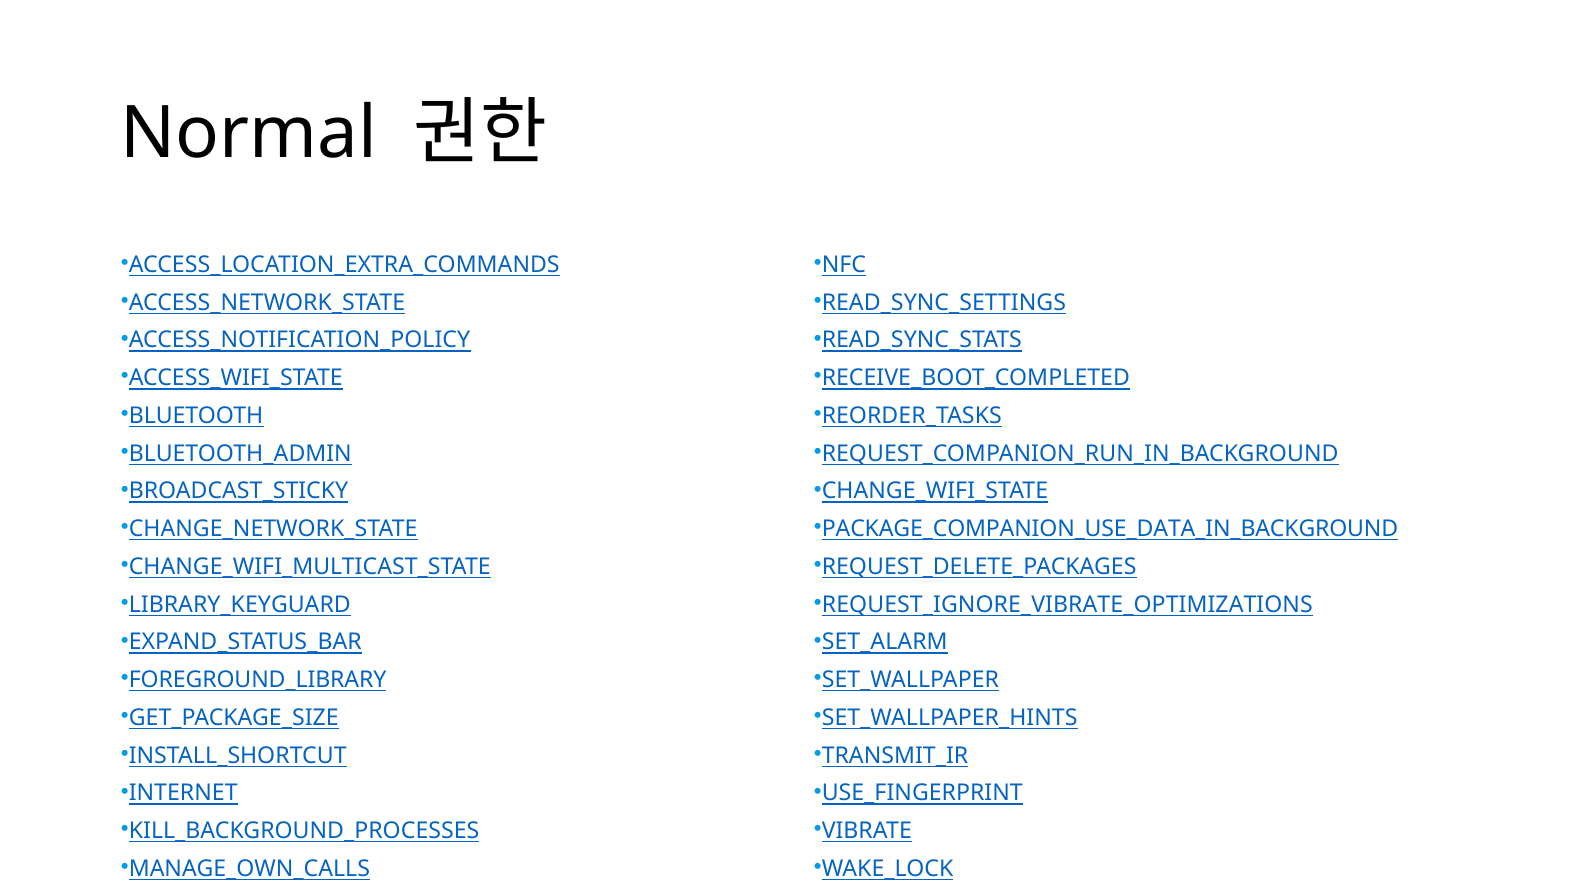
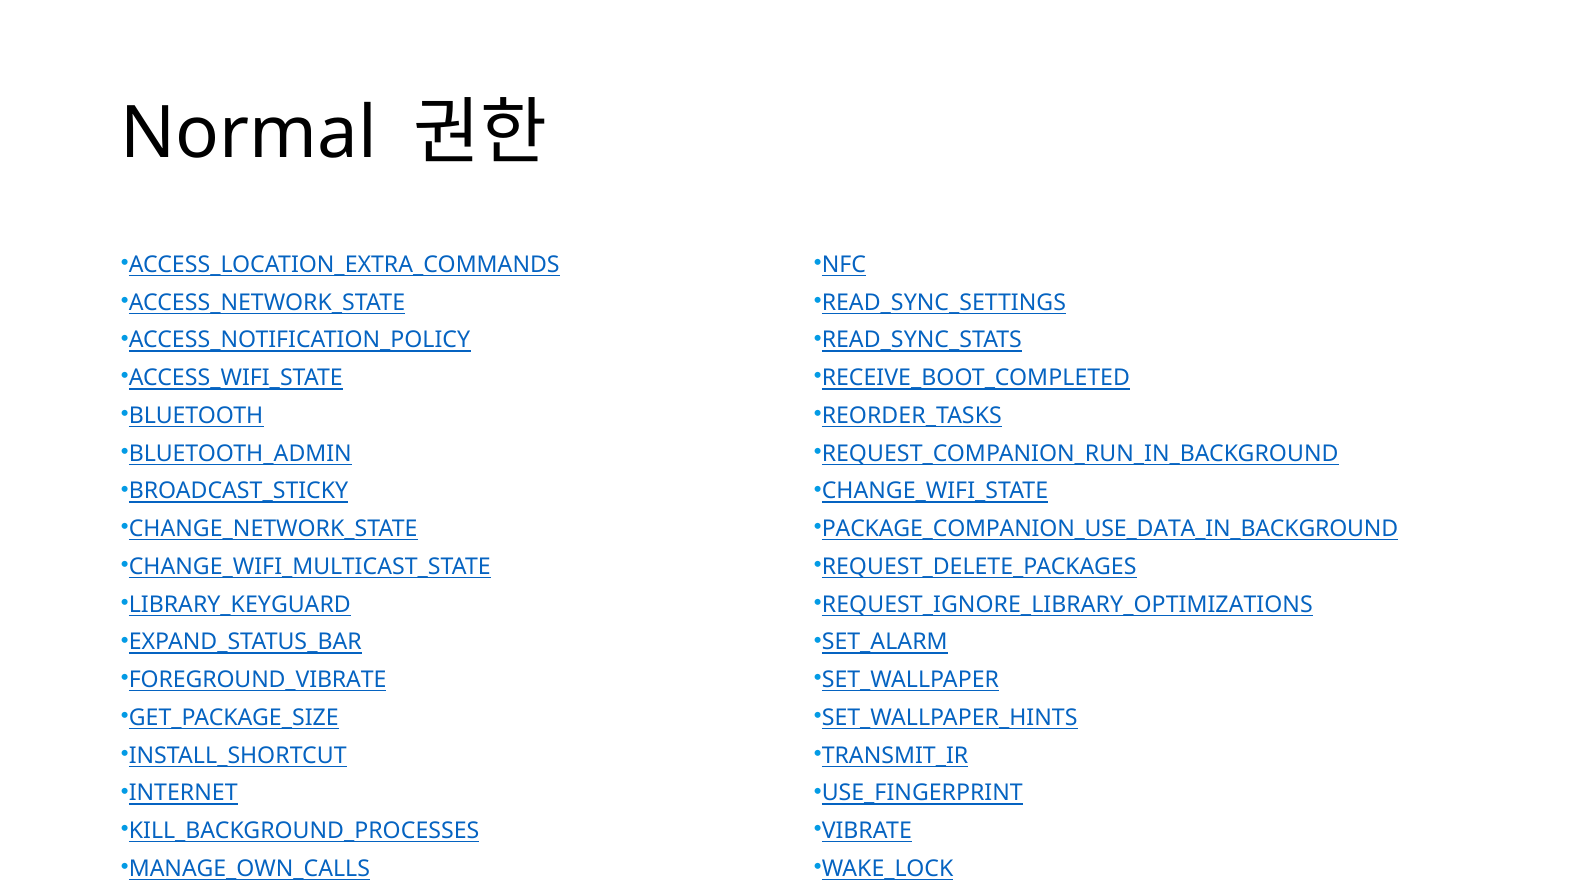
REQUEST_IGNORE_VIBRATE_OPTIMIZATIONS: REQUEST_IGNORE_VIBRATE_OPTIMIZATIONS -> REQUEST_IGNORE_LIBRARY_OPTIMIZATIONS
FOREGROUND_LIBRARY: FOREGROUND_LIBRARY -> FOREGROUND_VIBRATE
